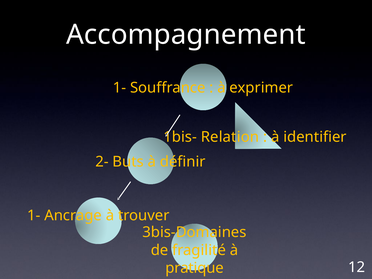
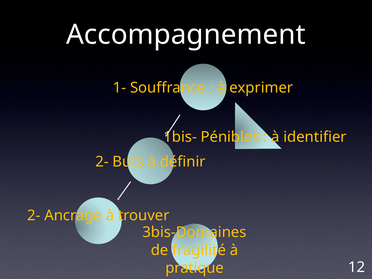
Relation: Relation -> Pénibles
1- at (34, 215): 1- -> 2-
